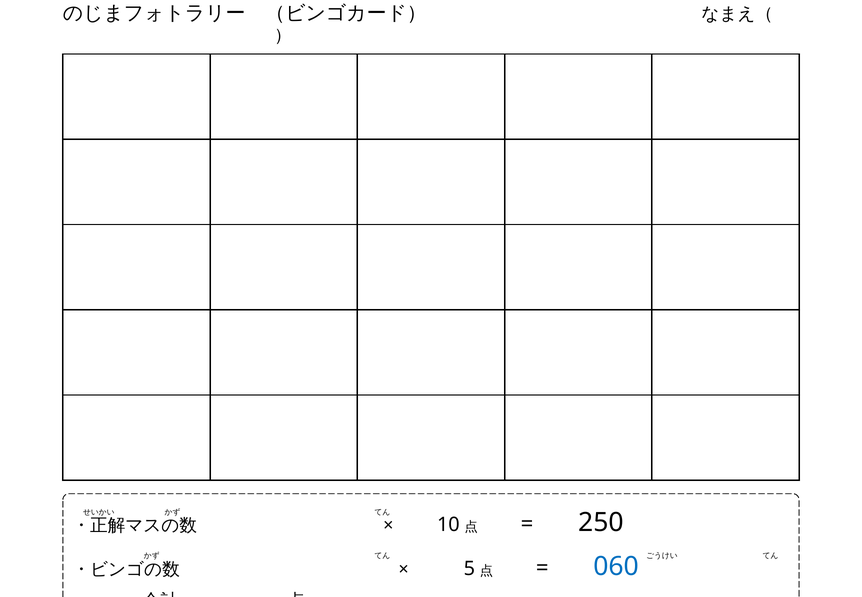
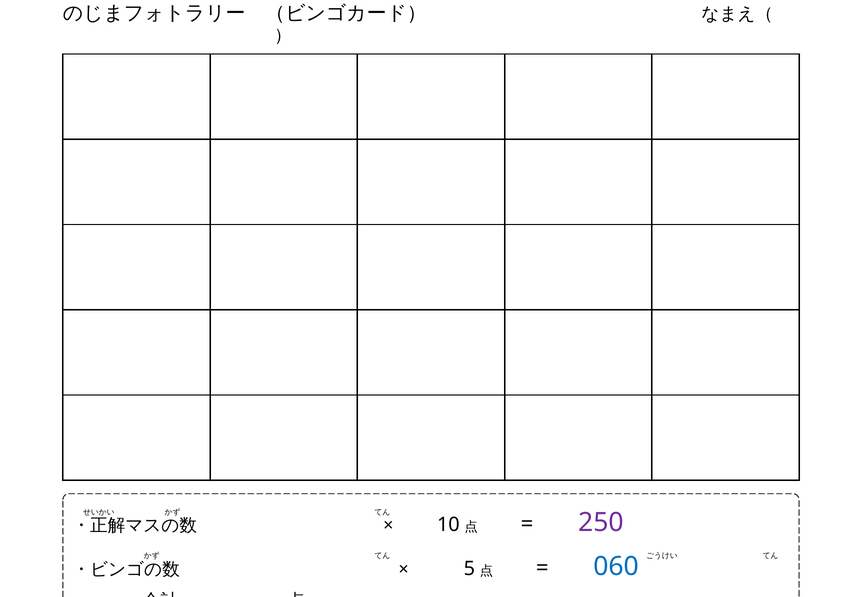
250 colour: black -> purple
